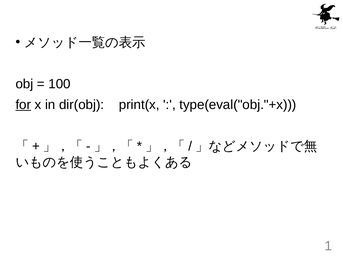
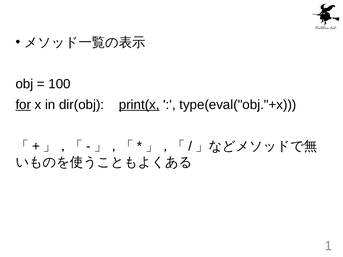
print(x underline: none -> present
